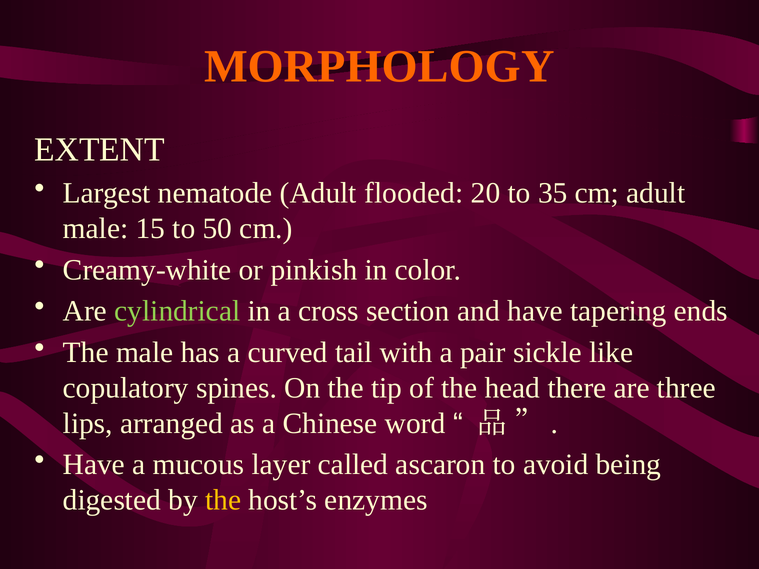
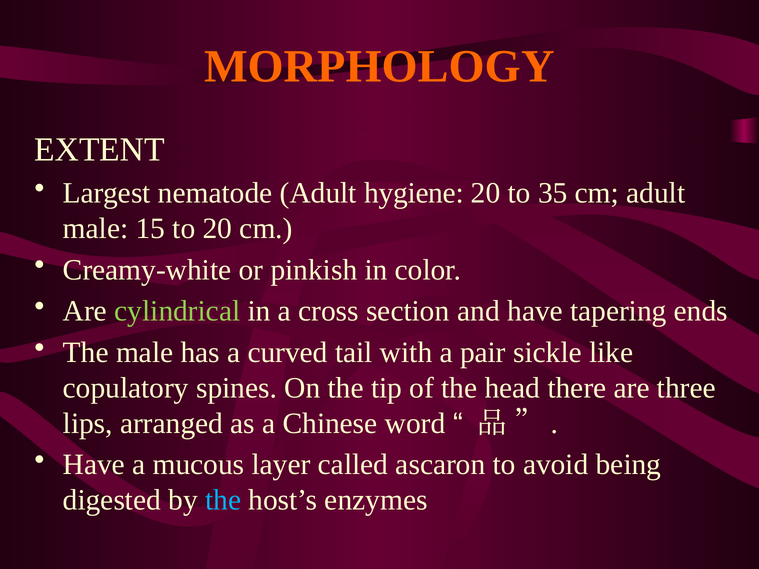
flooded: flooded -> hygiene
to 50: 50 -> 20
the at (223, 500) colour: yellow -> light blue
